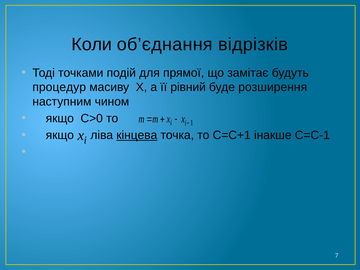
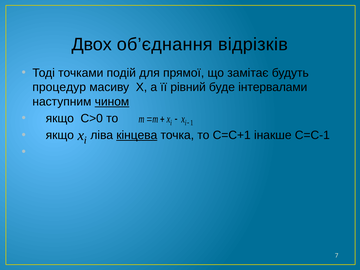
Коли: Коли -> Двох
розширення: розширення -> інтервалами
чином underline: none -> present
